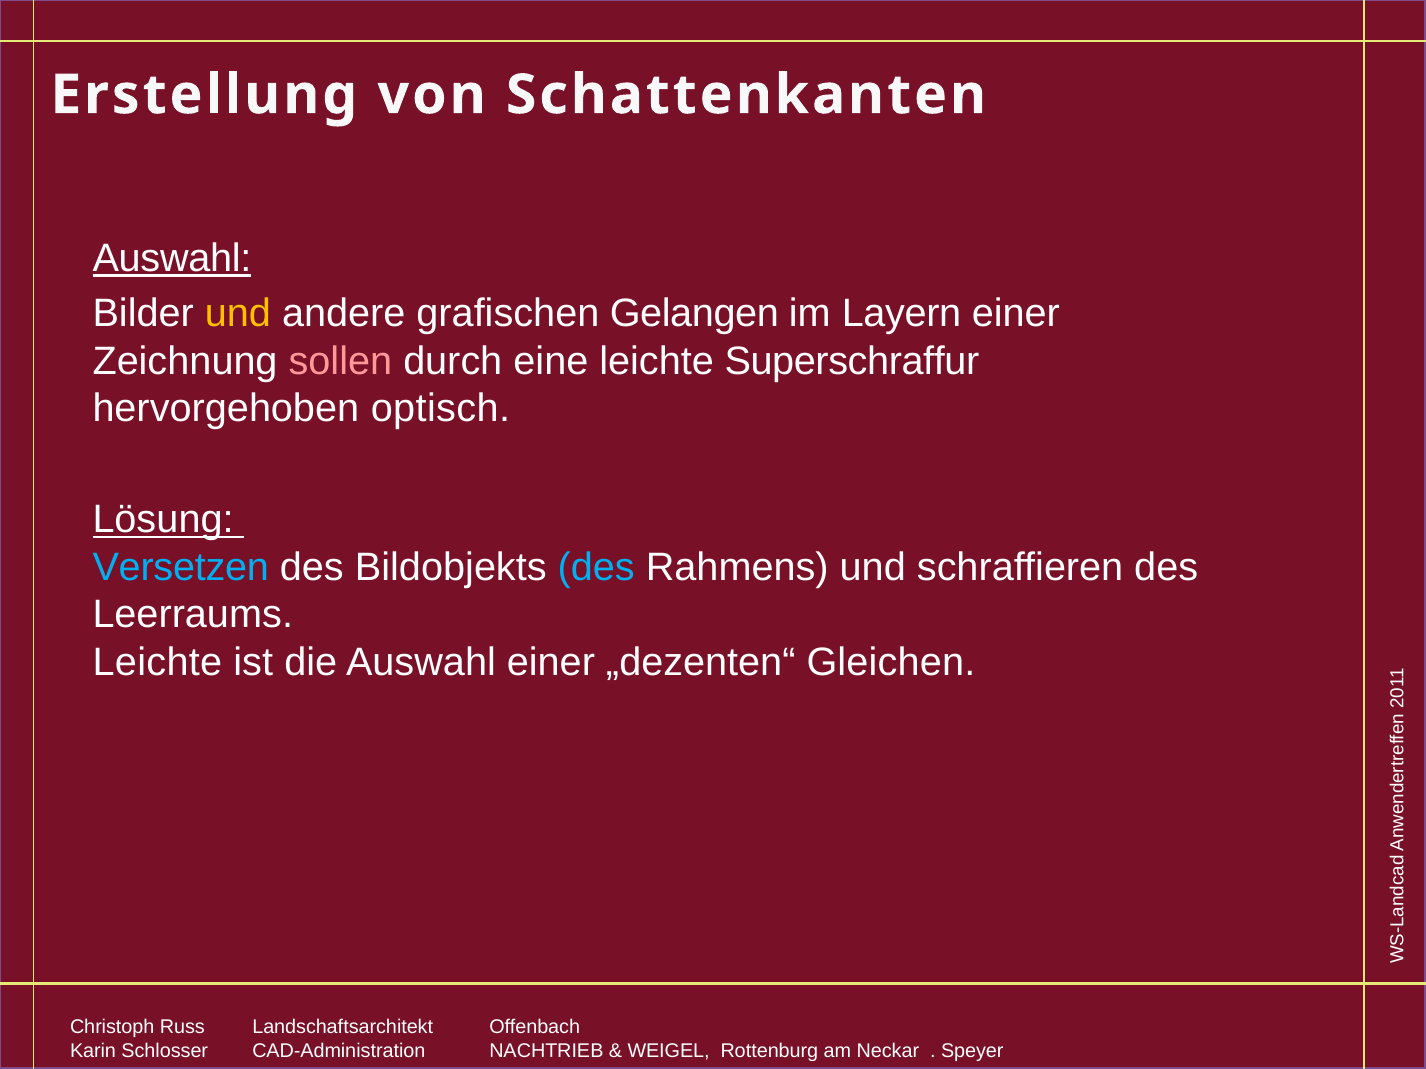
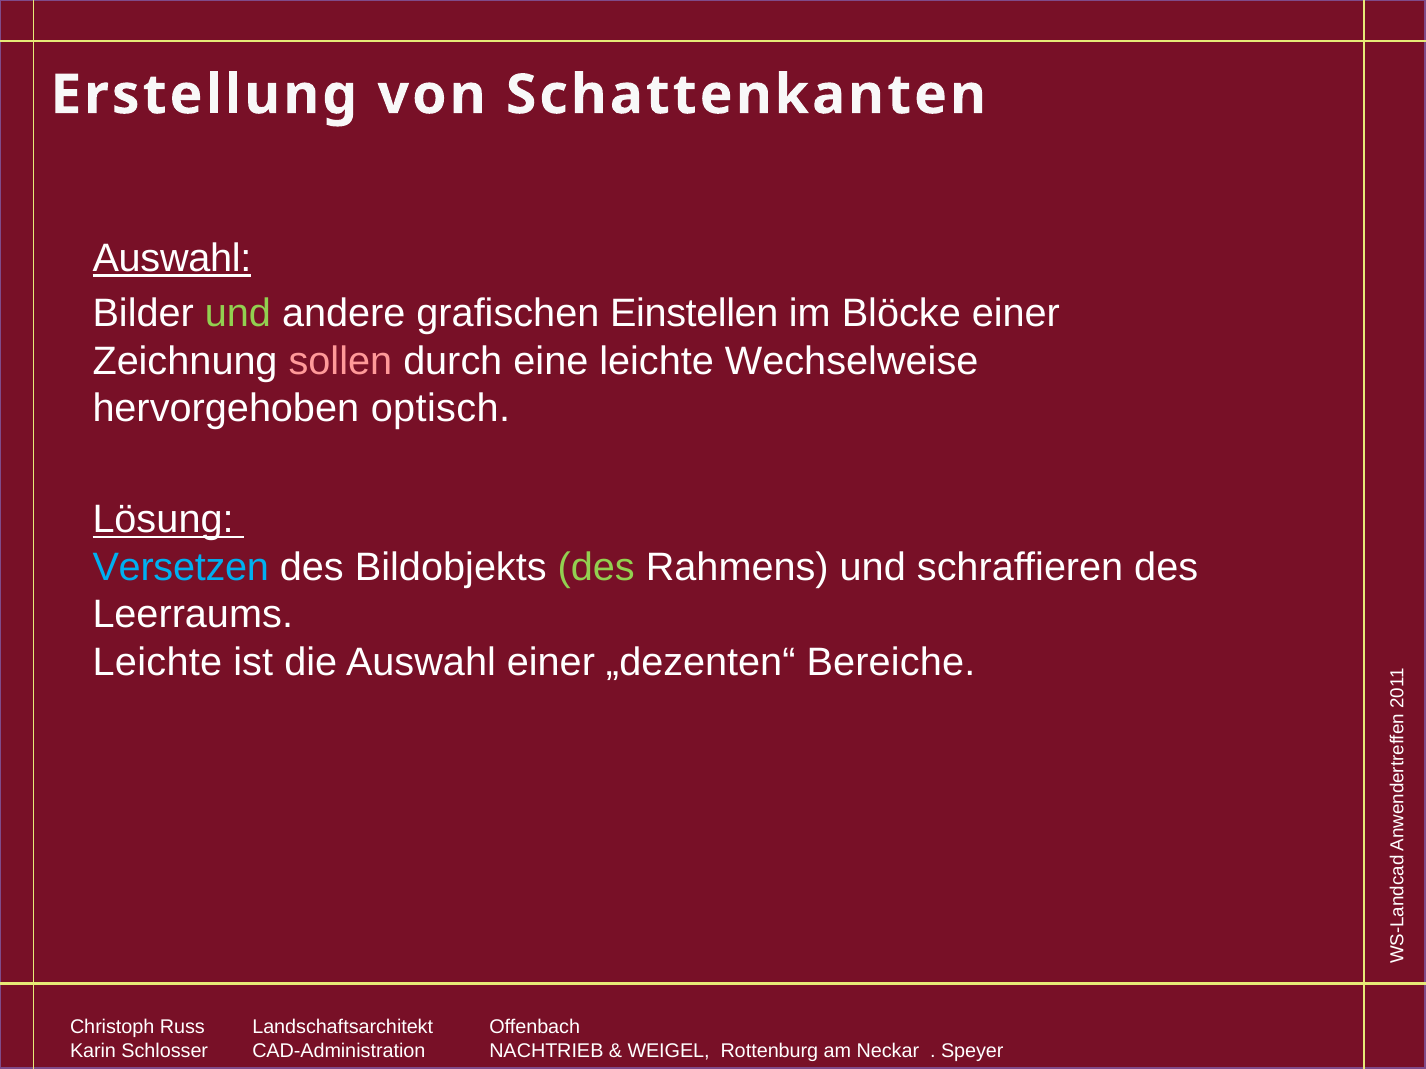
und at (238, 314) colour: yellow -> light green
Gelangen: Gelangen -> Einstellen
Layern: Layern -> Blöcke
Superschraffur: Superschraffur -> Wechselweise
des at (596, 568) colour: light blue -> light green
Gleichen: Gleichen -> Bereiche
